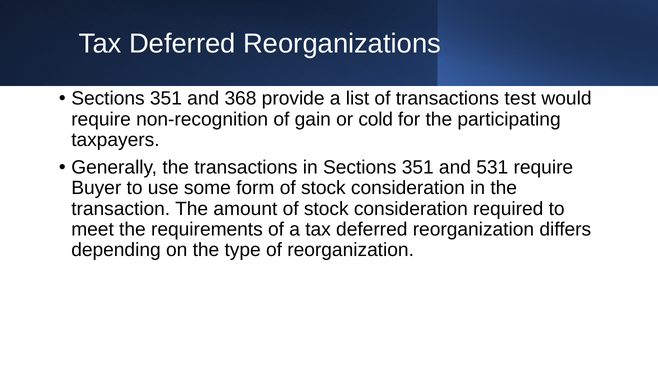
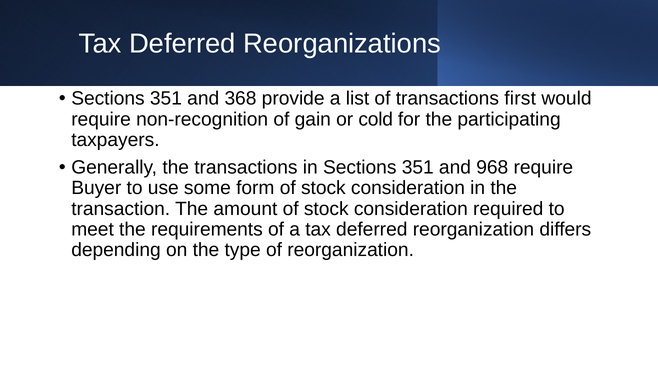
test: test -> first
531: 531 -> 968
